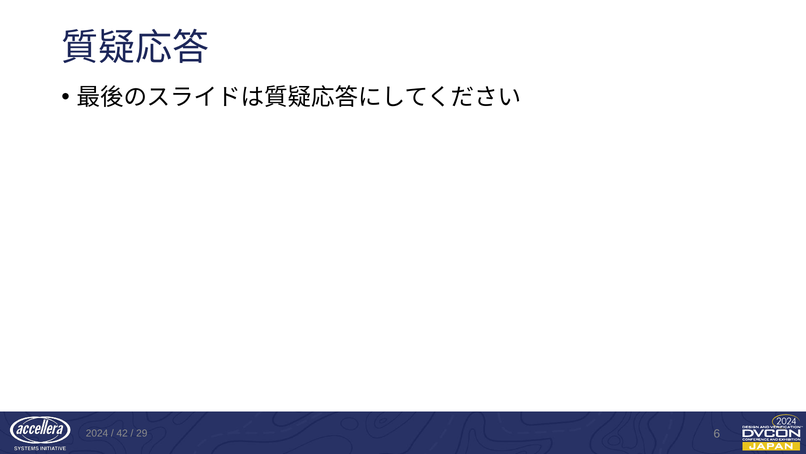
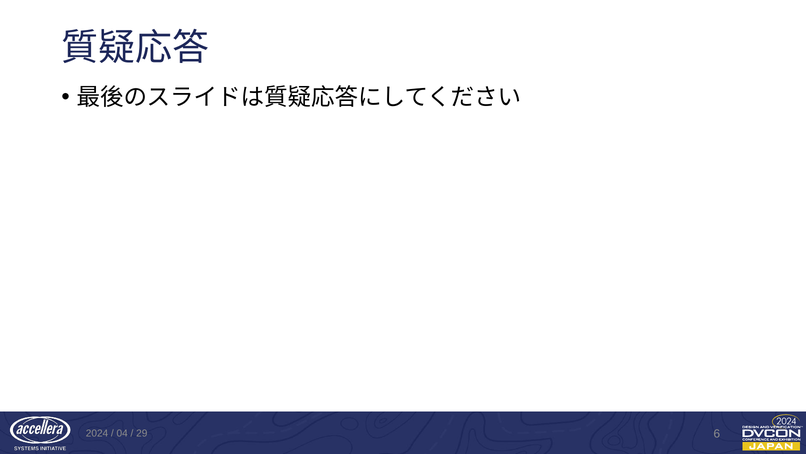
42: 42 -> 04
